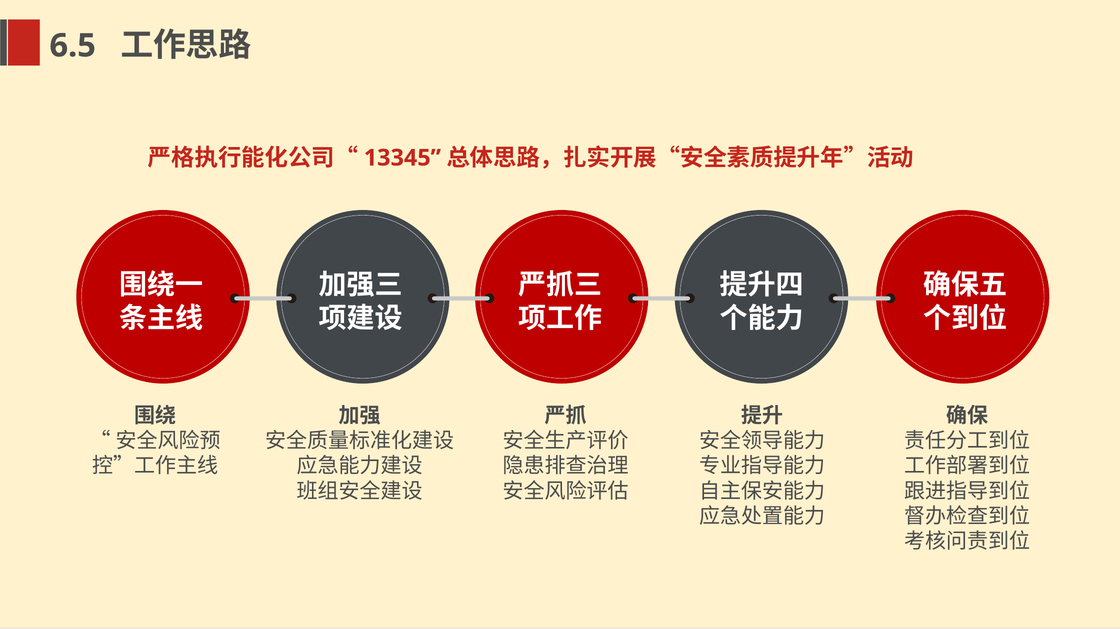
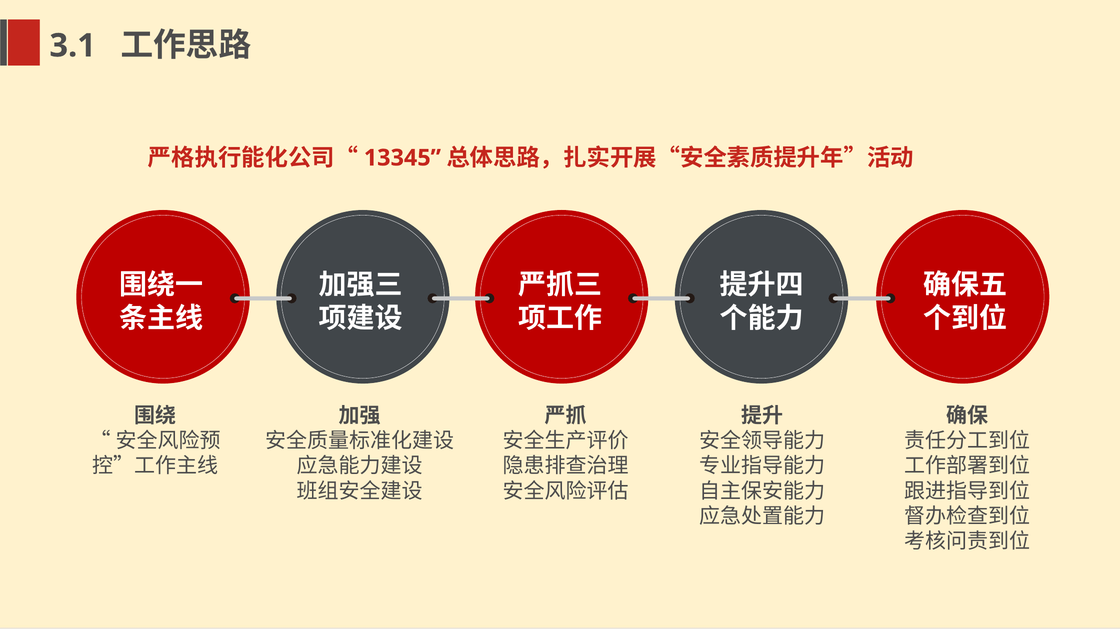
6.5: 6.5 -> 3.1
